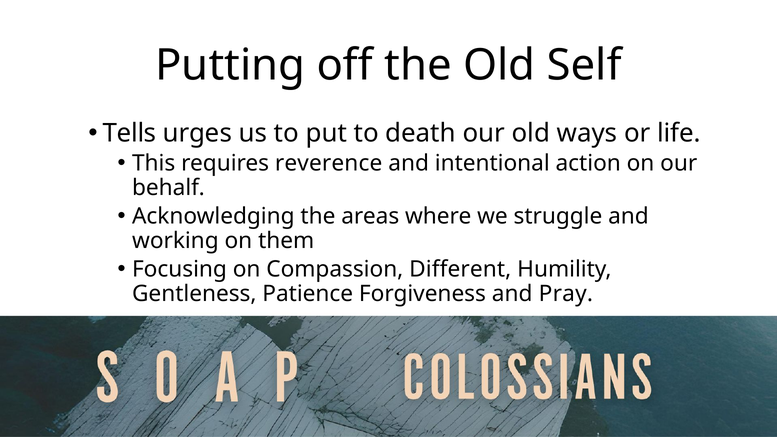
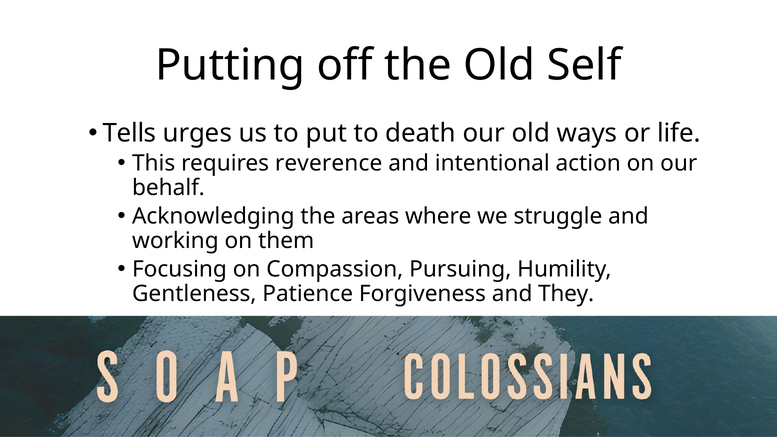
Different: Different -> Pursuing
Pray: Pray -> They
